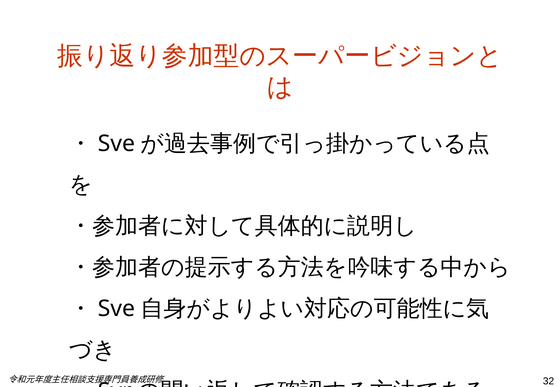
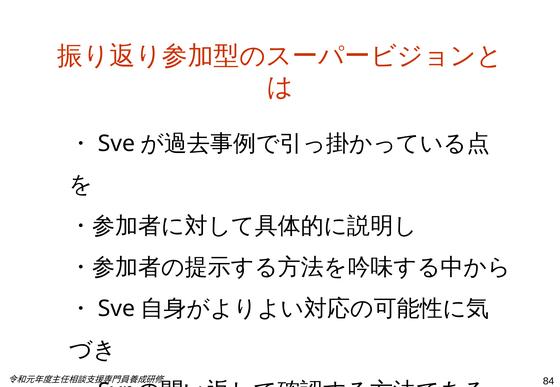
32: 32 -> 84
